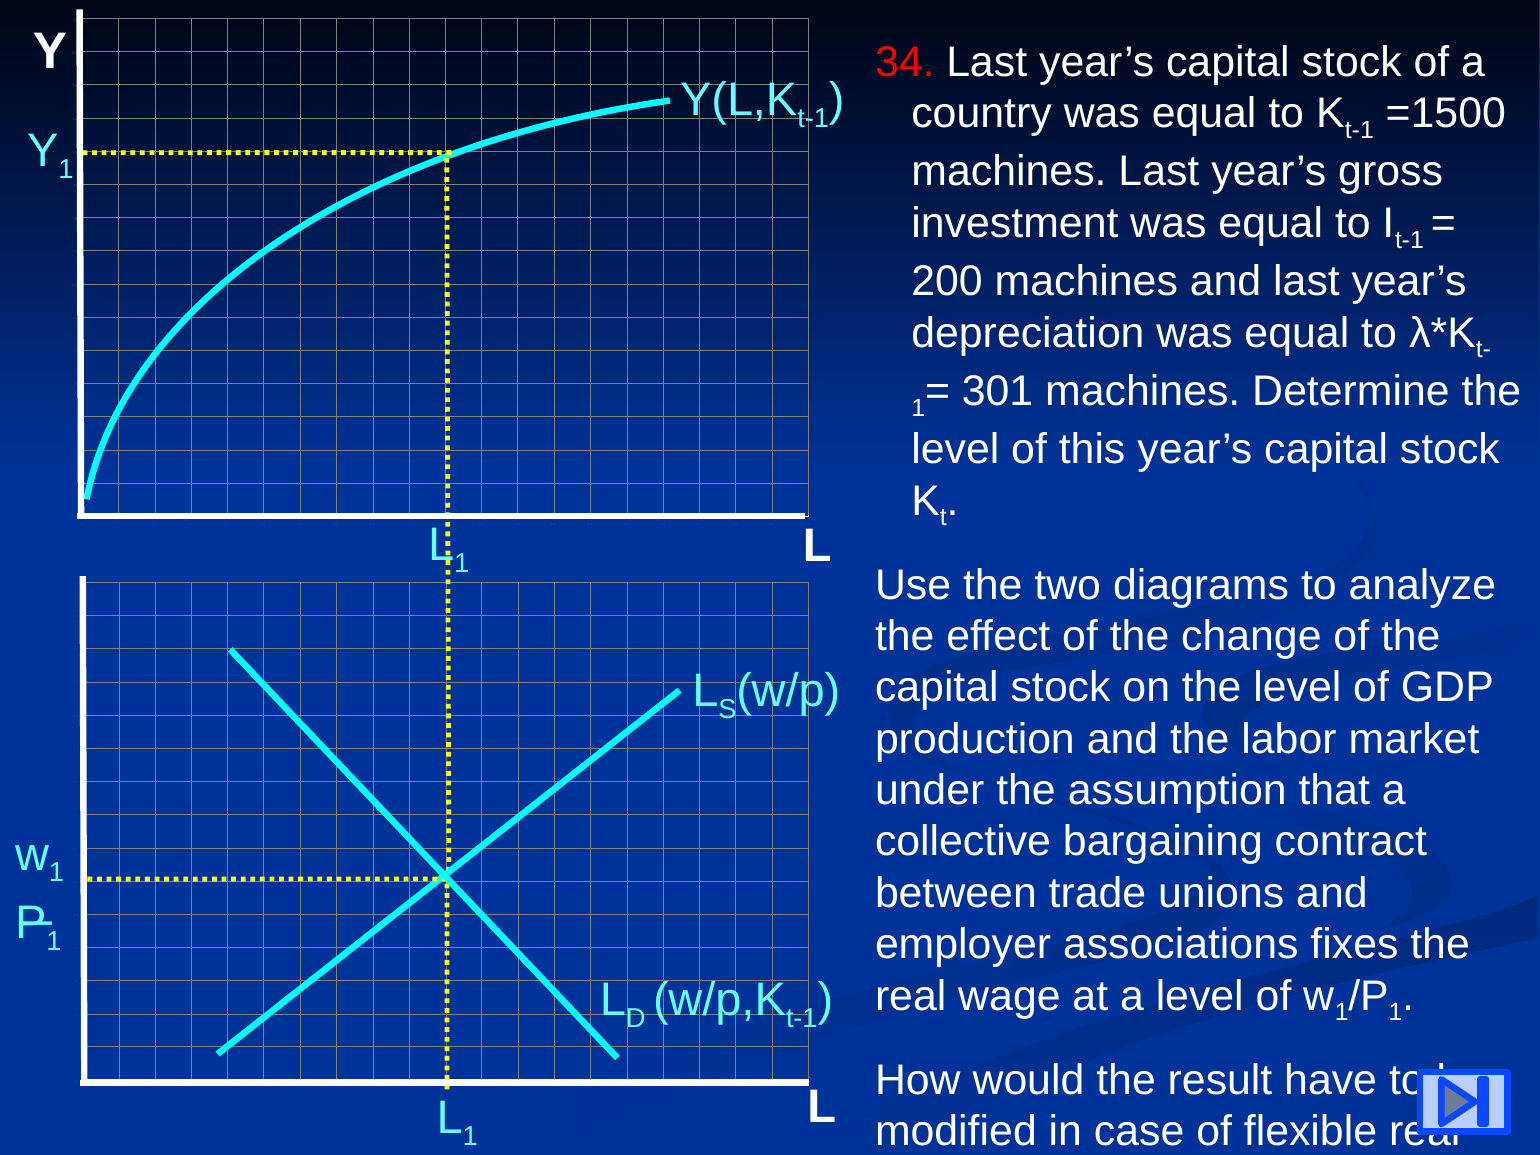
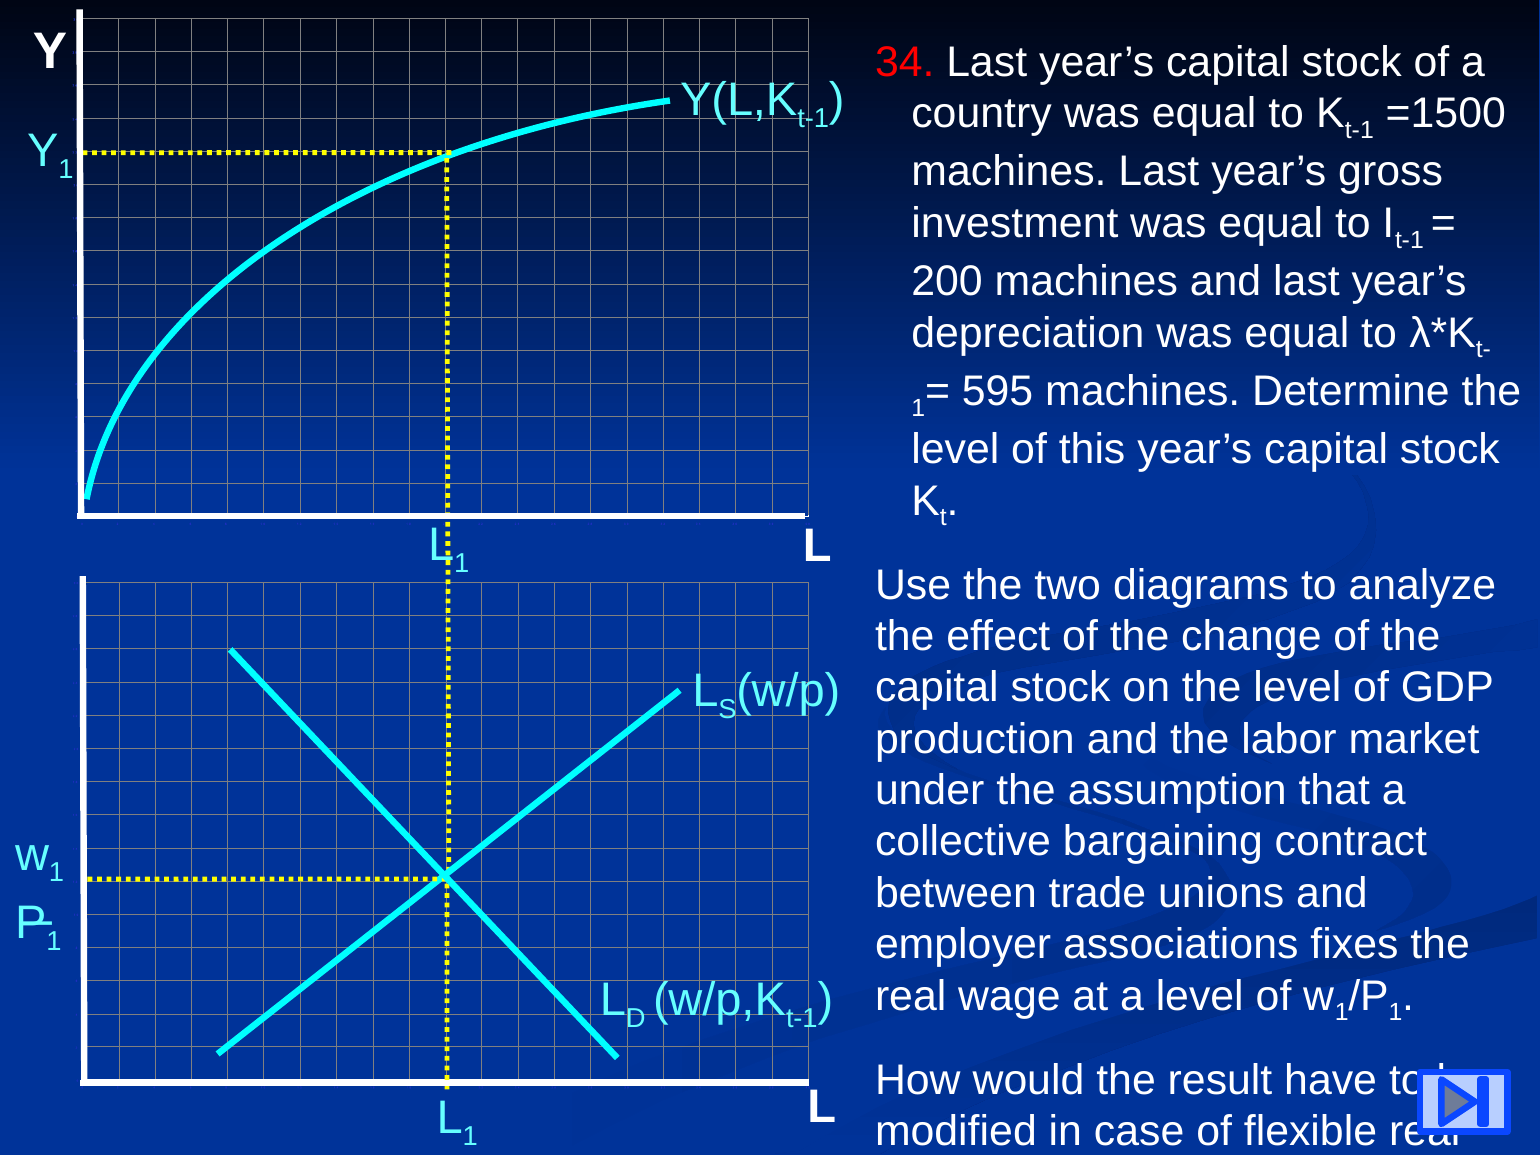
301: 301 -> 595
